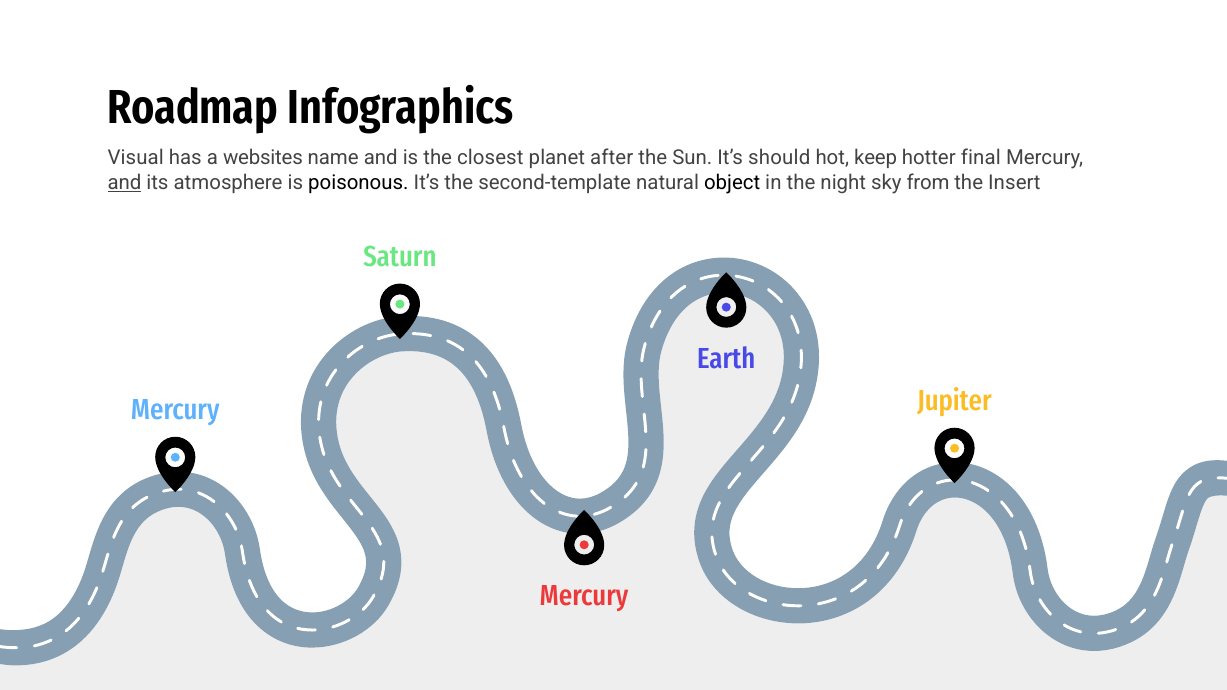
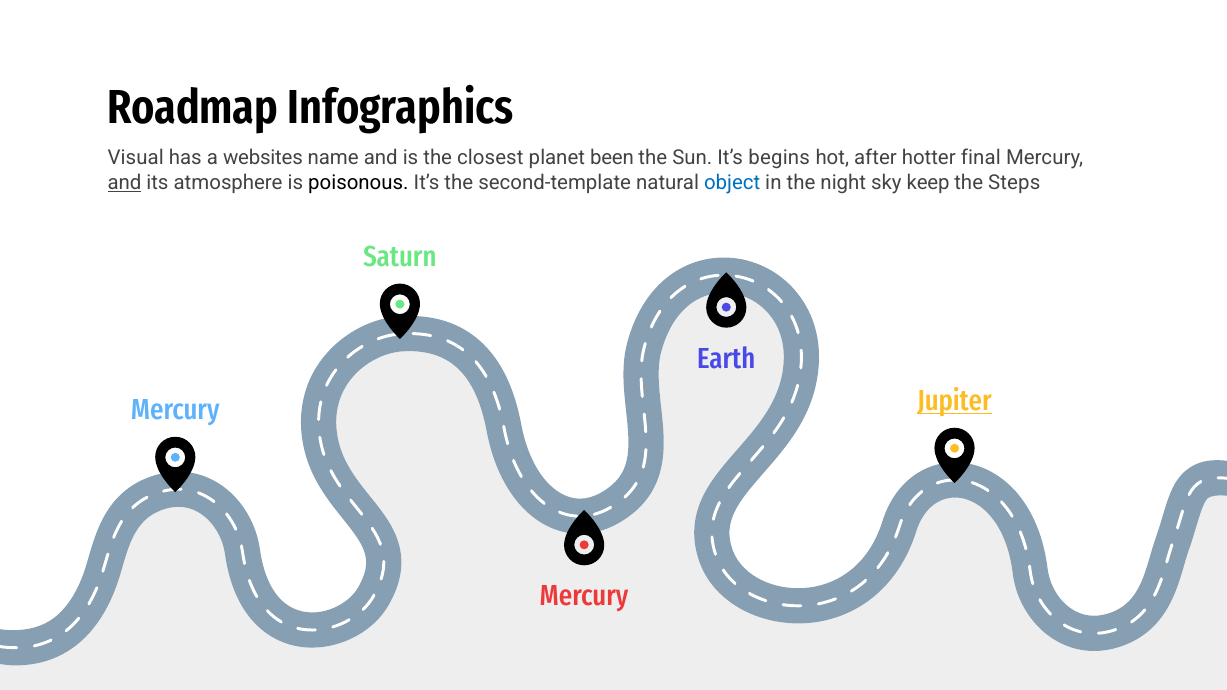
after: after -> been
should: should -> begins
keep: keep -> after
object colour: black -> blue
from: from -> keep
Insert: Insert -> Steps
Jupiter underline: none -> present
